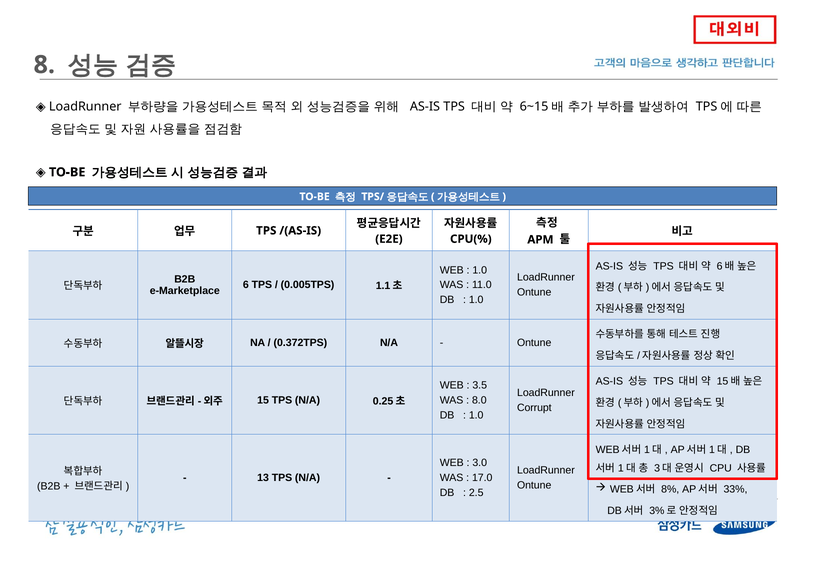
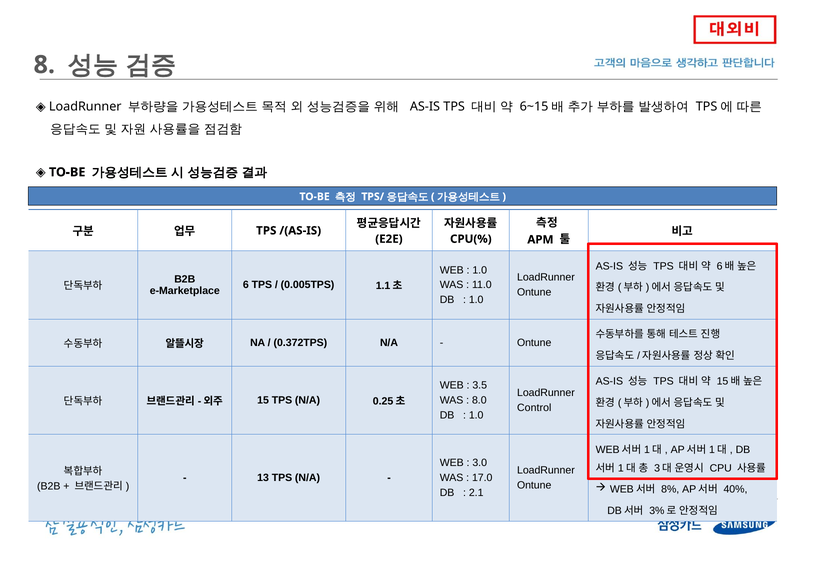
Corrupt: Corrupt -> Control
33%: 33% -> 40%
2.5: 2.5 -> 2.1
